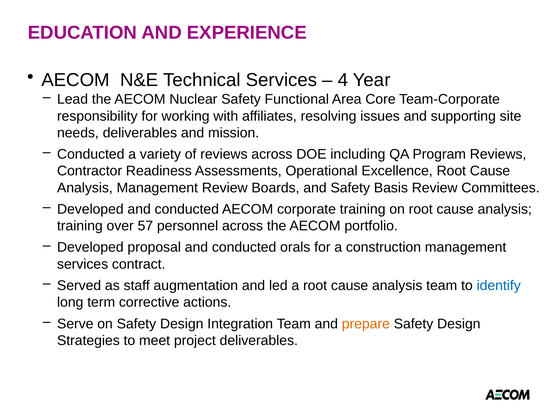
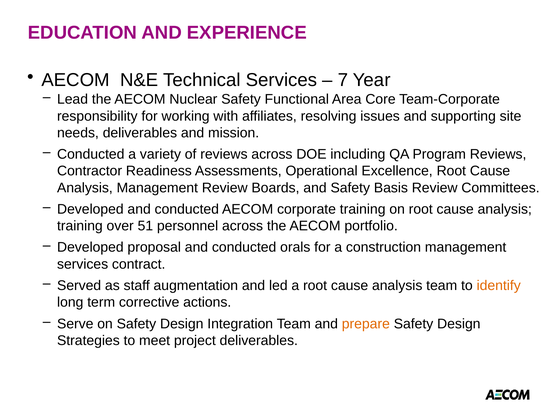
4: 4 -> 7
57: 57 -> 51
identify colour: blue -> orange
